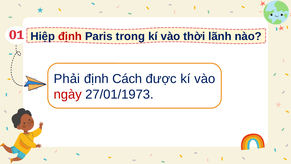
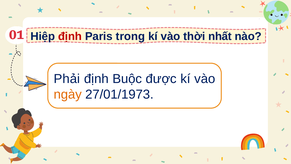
lãnh: lãnh -> nhất
Cách: Cách -> Buộc
ngày colour: red -> orange
